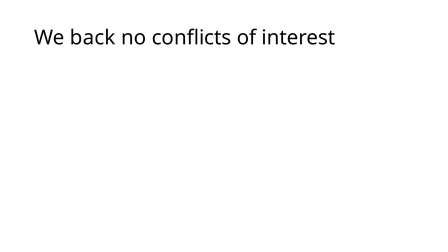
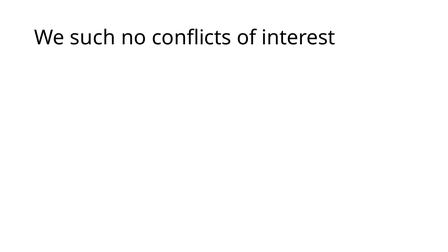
back: back -> such
